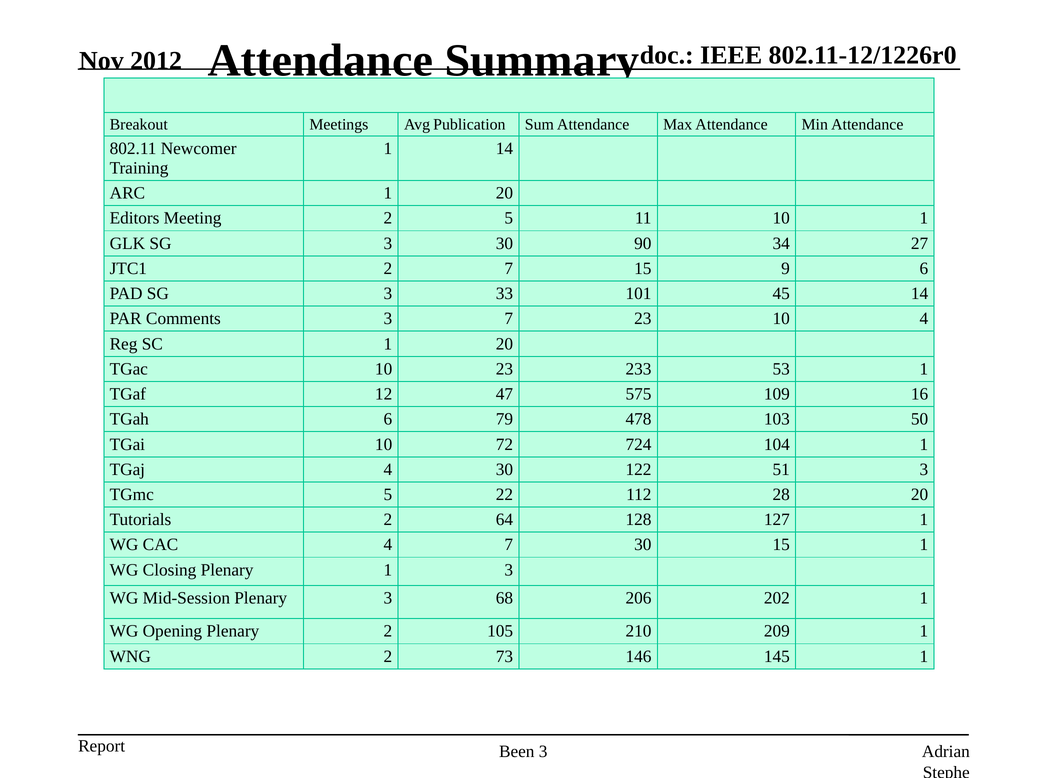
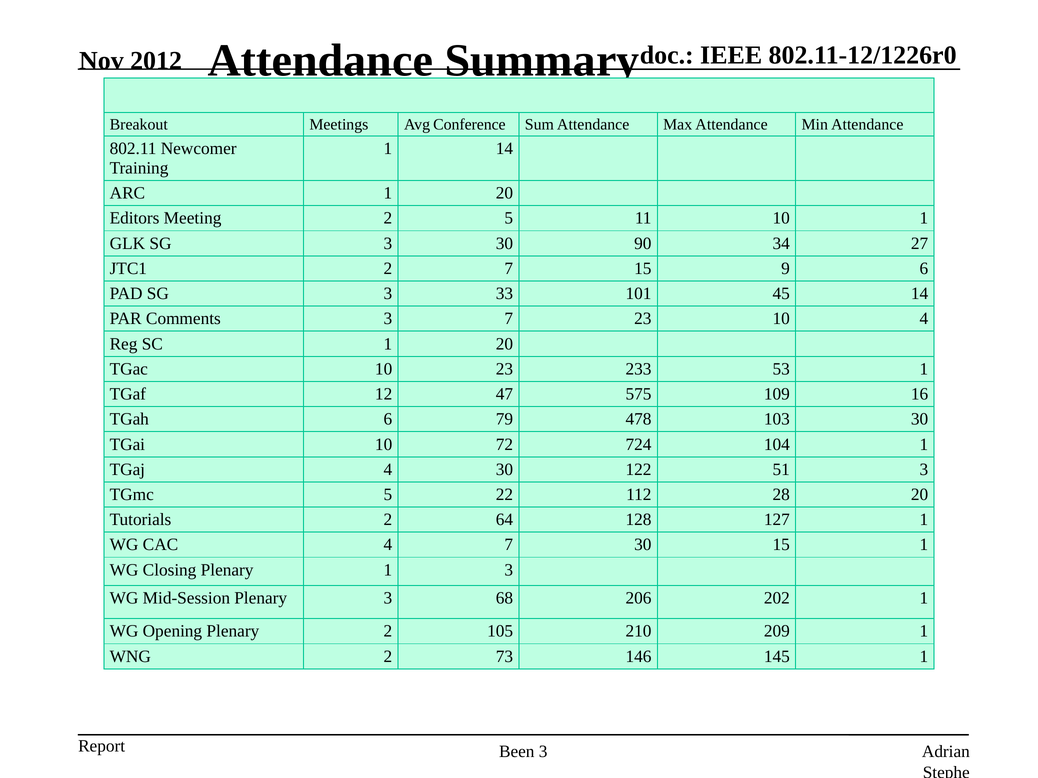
Publication: Publication -> Conference
103 50: 50 -> 30
